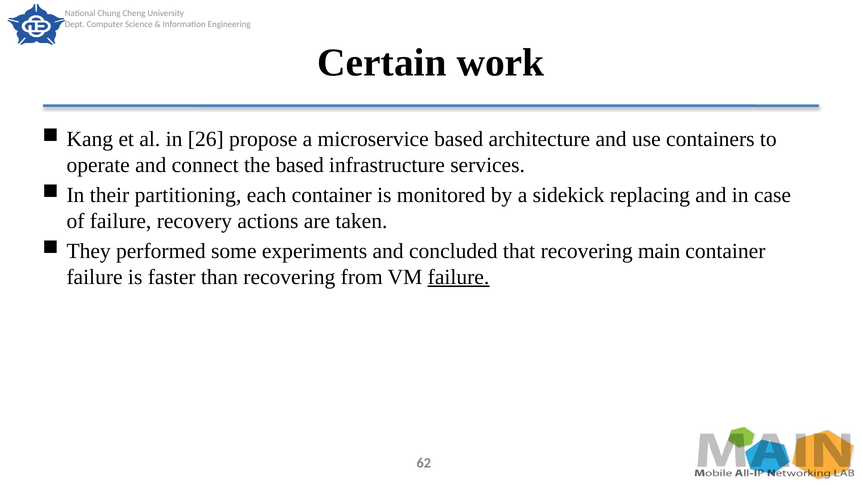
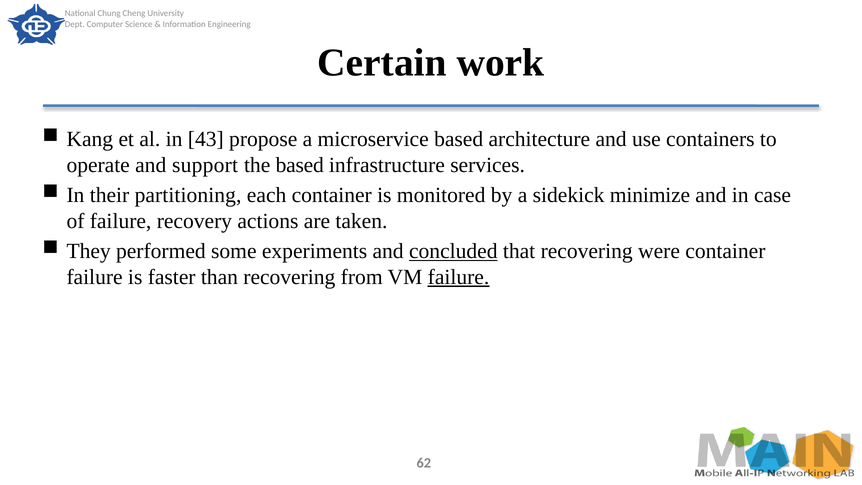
26: 26 -> 43
connect: connect -> support
replacing: replacing -> minimize
concluded underline: none -> present
main: main -> were
